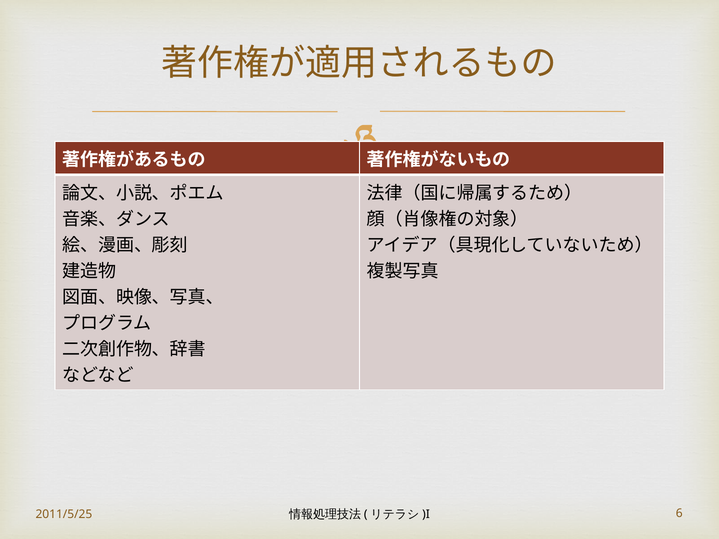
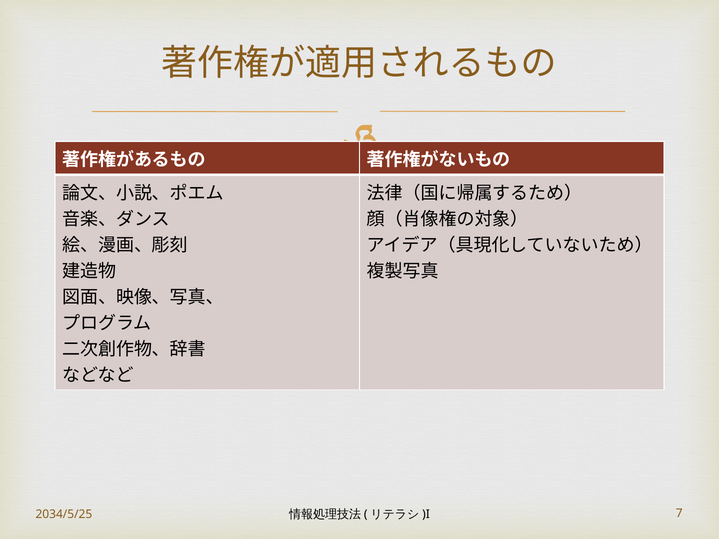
2011/5/25: 2011/5/25 -> 2034/5/25
6: 6 -> 7
